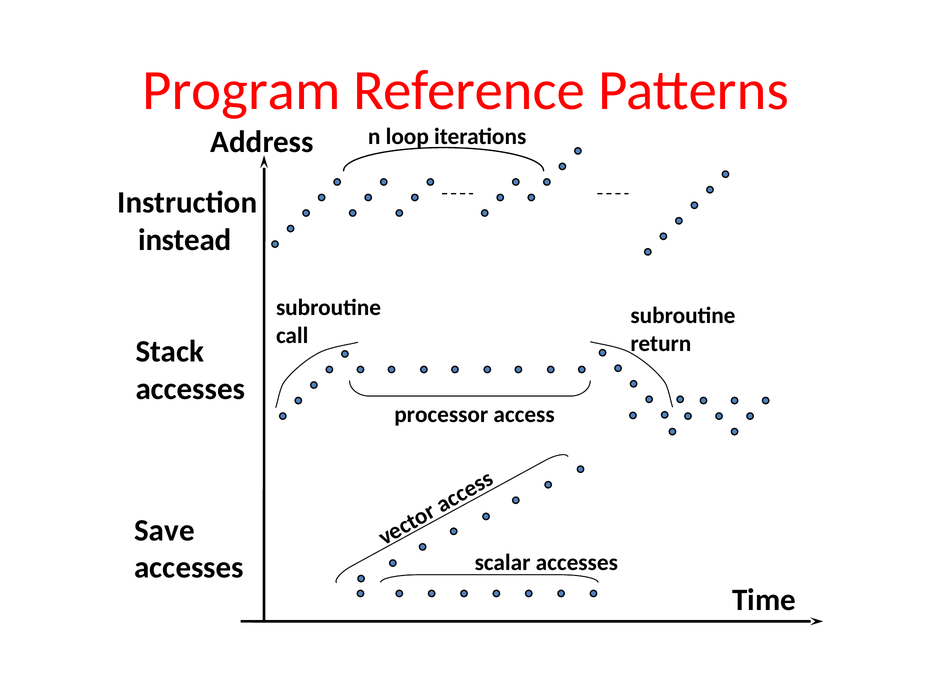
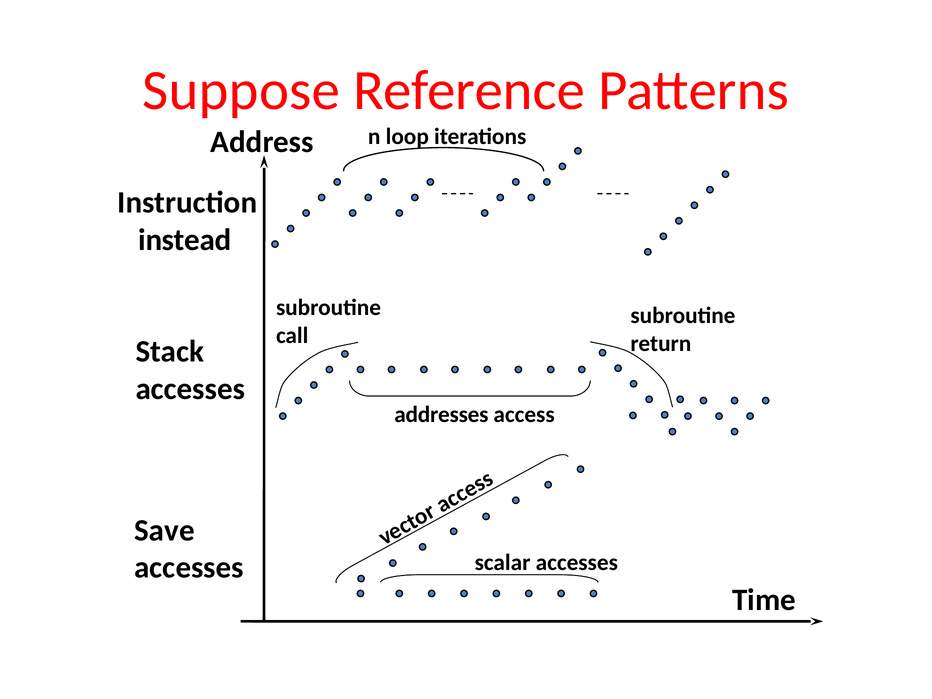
Program: Program -> Suppose
processor: processor -> addresses
